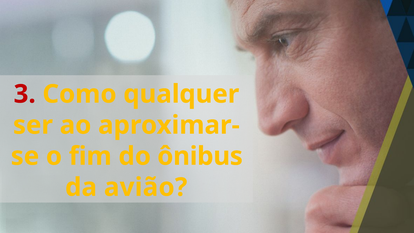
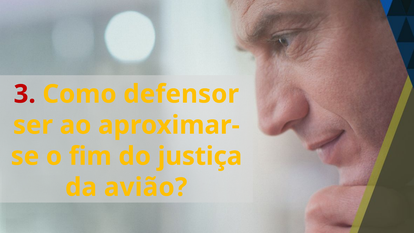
qualquer: qualquer -> defensor
ônibus: ônibus -> justiça
